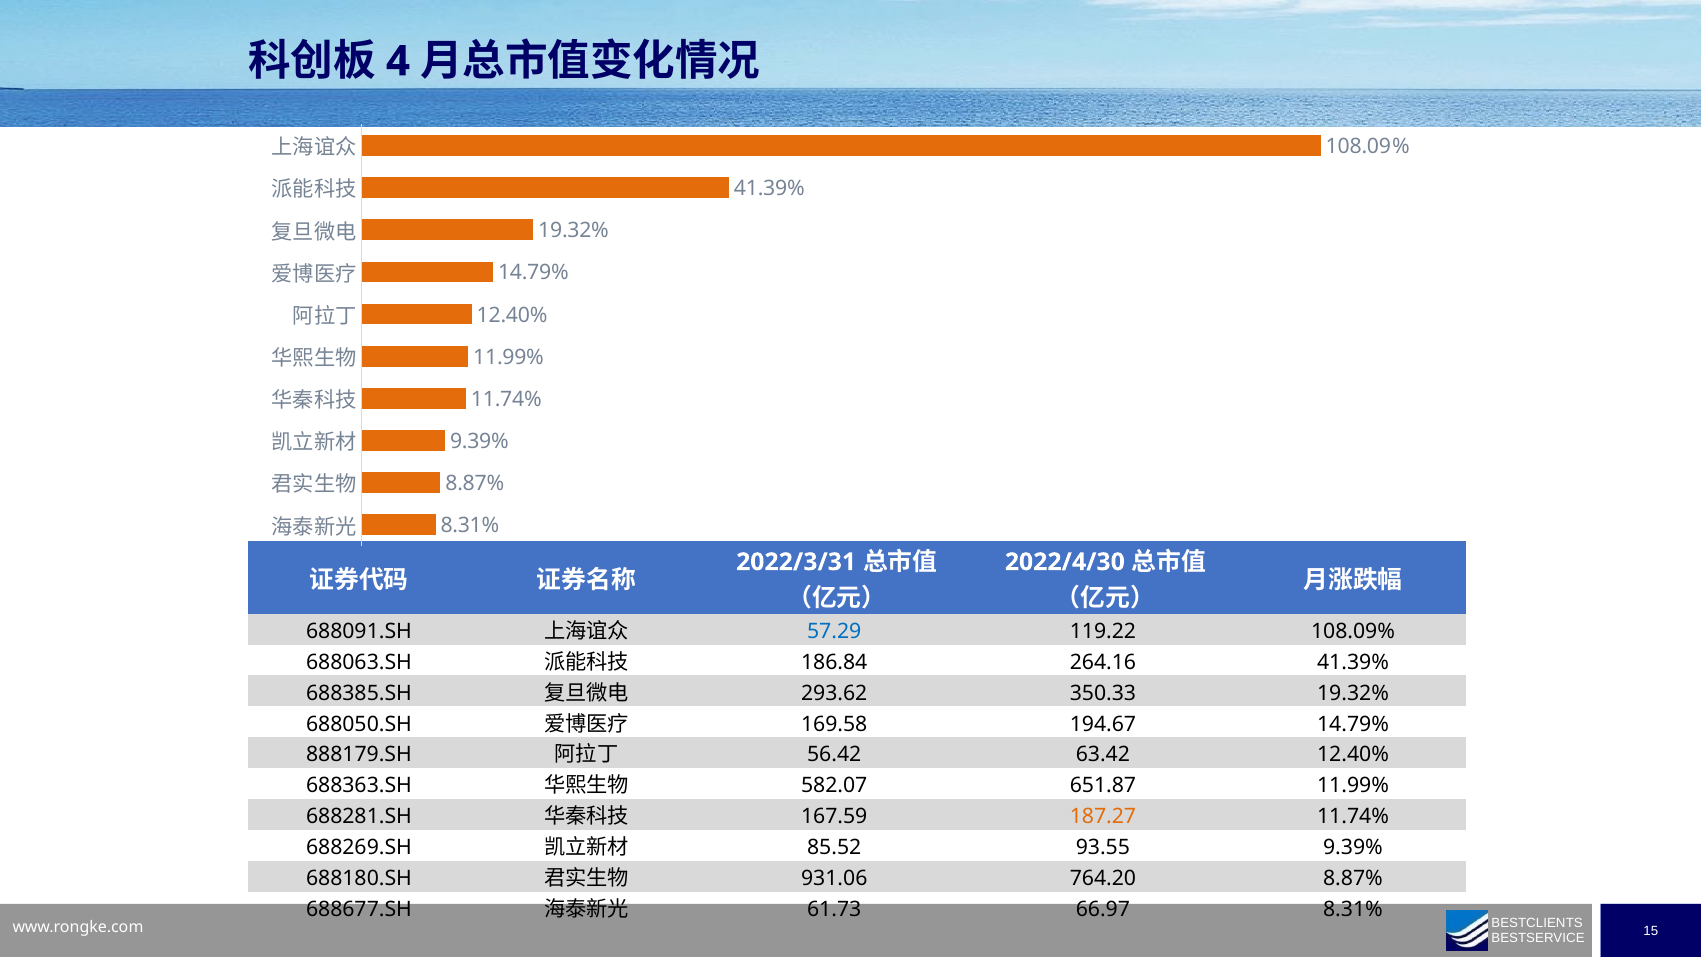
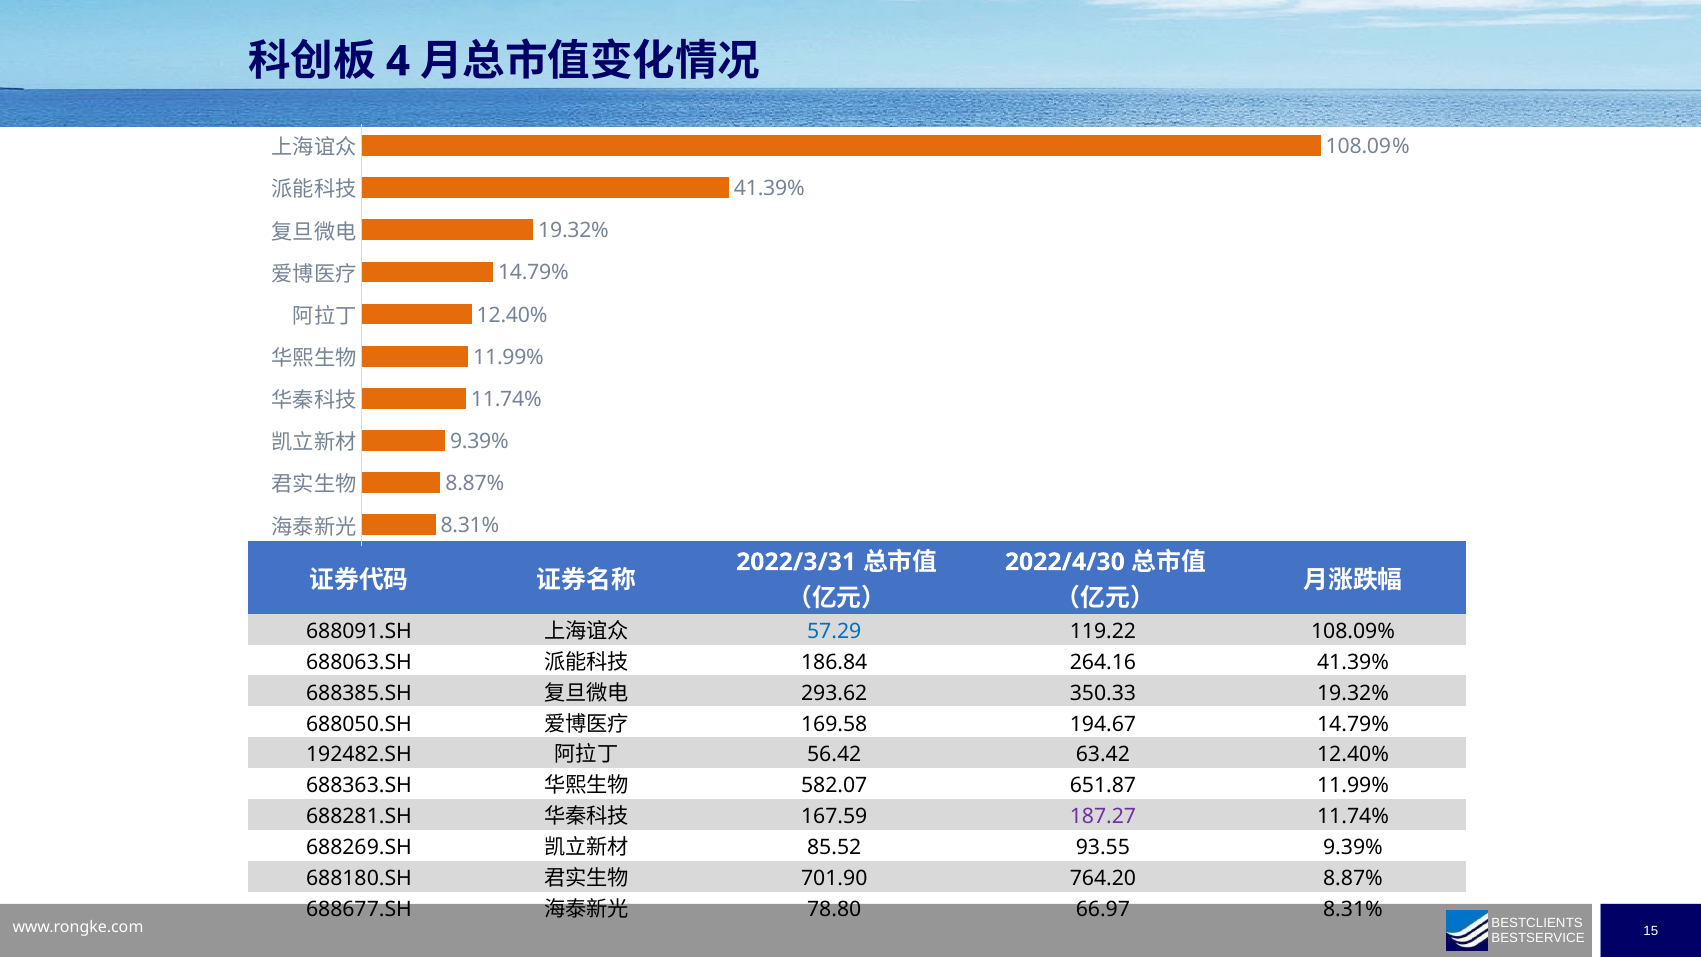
888179.SH: 888179.SH -> 192482.SH
187.27 colour: orange -> purple
931.06: 931.06 -> 701.90
61.73: 61.73 -> 78.80
